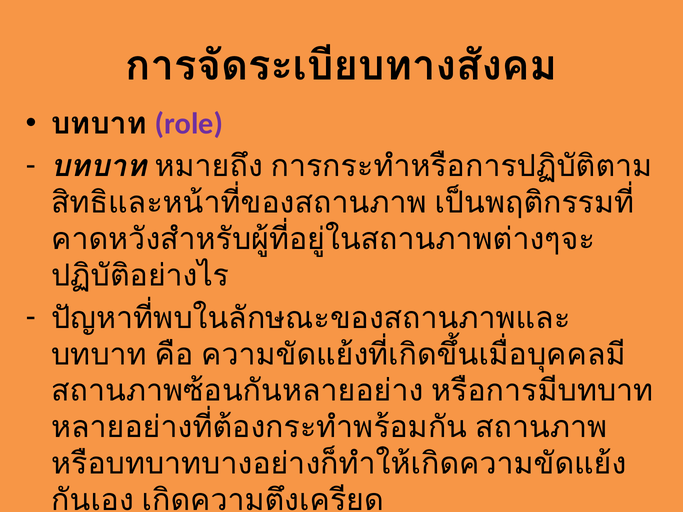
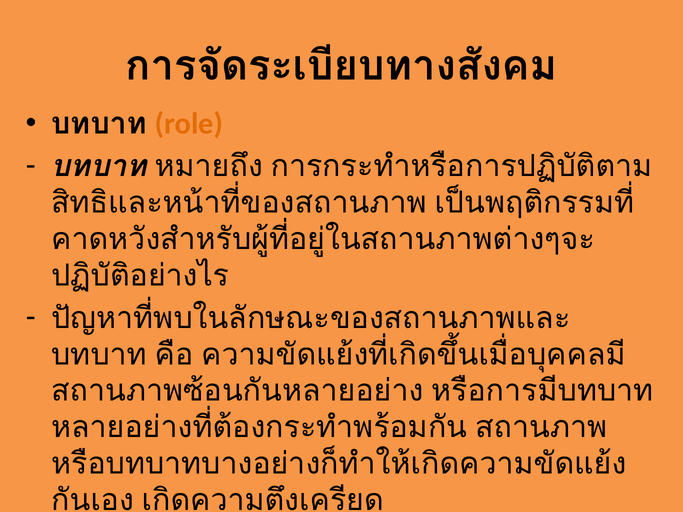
role colour: purple -> orange
